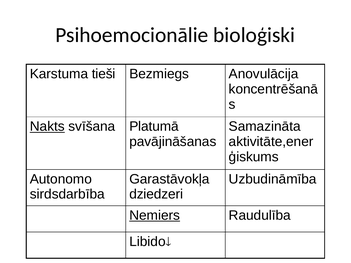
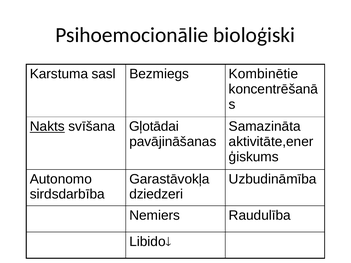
tieši: tieši -> sasl
Anovulācija: Anovulācija -> Kombinētie
Platumā: Platumā -> Gļotādai
Nemiers underline: present -> none
